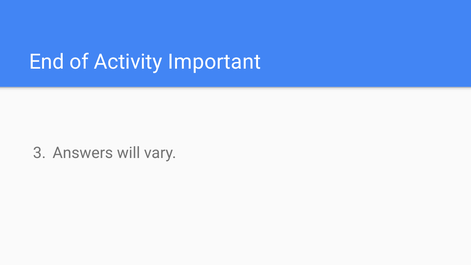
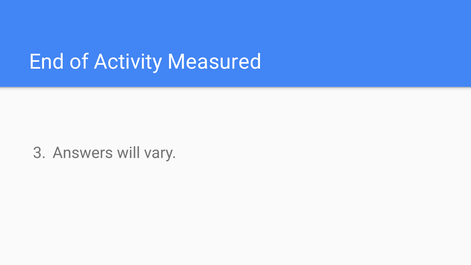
Important: Important -> Measured
